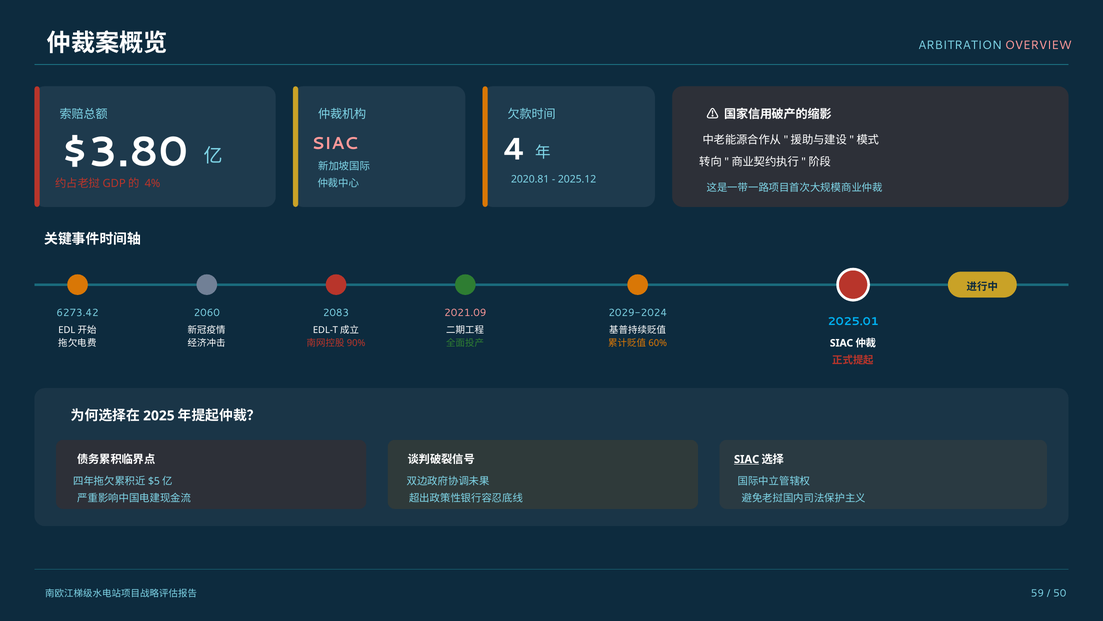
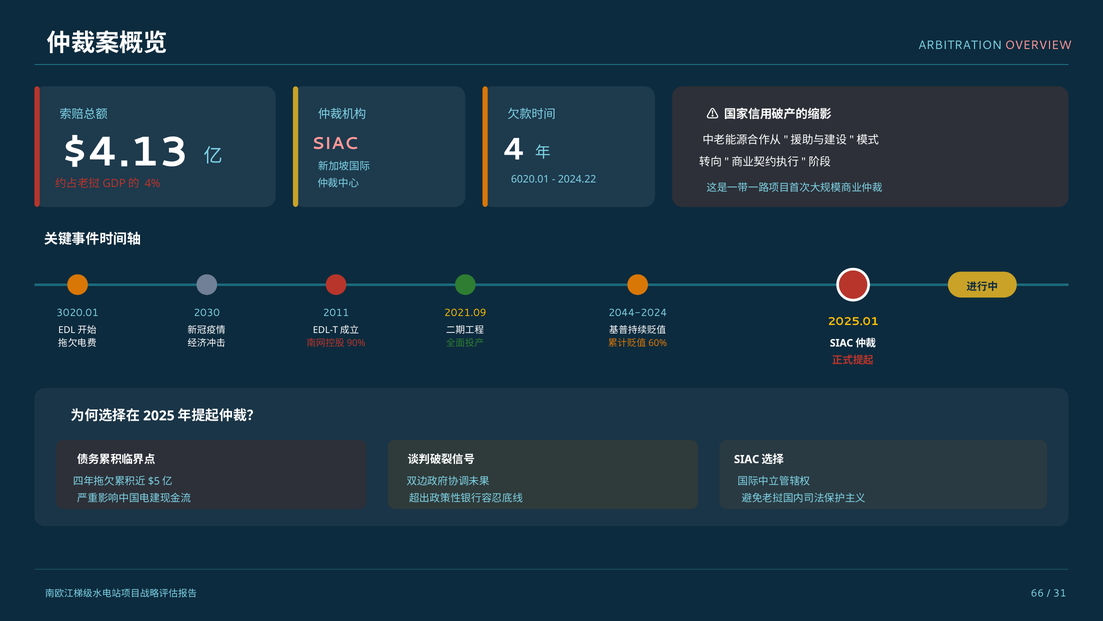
$3.80: $3.80 -> $4.13
2020.81: 2020.81 -> 6020.01
2025.12: 2025.12 -> 2024.22
6273.42: 6273.42 -> 3020.01
2060: 2060 -> 2030
2083: 2083 -> 2011
2021.09 colour: pink -> yellow
2029-2024: 2029-2024 -> 2044-2024
2025.01 colour: light blue -> yellow
SIAC at (747, 459) underline: present -> none
59: 59 -> 66
50: 50 -> 31
